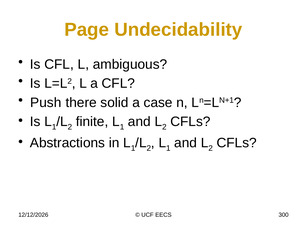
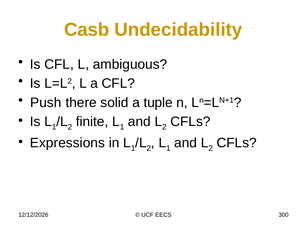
Page: Page -> Casb
case: case -> tuple
Abstractions: Abstractions -> Expressions
